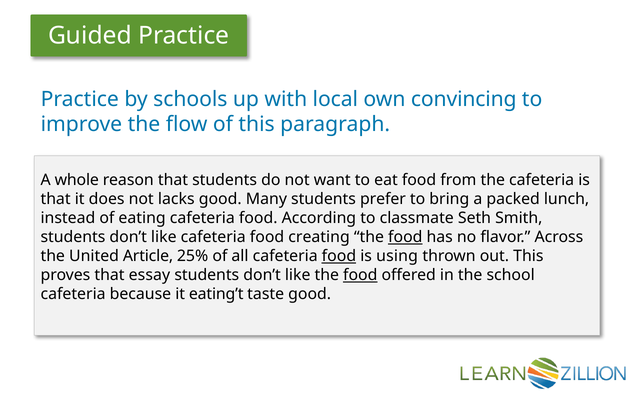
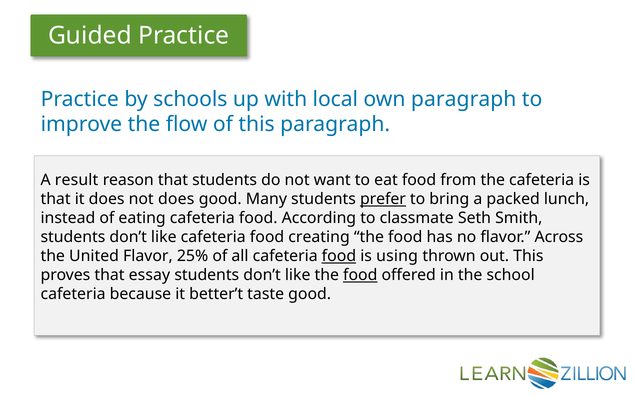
own convincing: convincing -> paragraph
whole: whole -> result
not lacks: lacks -> does
prefer underline: none -> present
food at (405, 237) underline: present -> none
United Article: Article -> Flavor
eating’t: eating’t -> better’t
